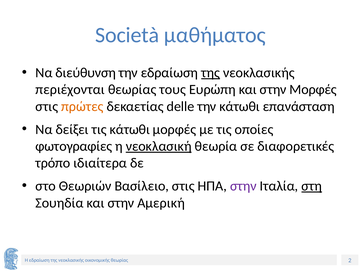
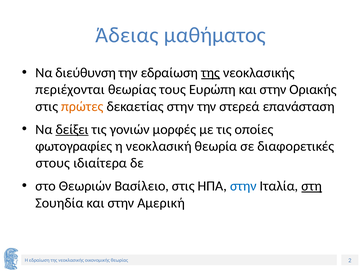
Società: Società -> Άδειας
στην Μορφές: Μορφές -> Οριακής
δεκαετίας delle: delle -> στην
την κάτωθι: κάτωθι -> στερεά
δείξει underline: none -> present
τις κάτωθι: κάτωθι -> γονιών
νεοκλασική underline: present -> none
τρόπο: τρόπο -> στους
στην at (243, 186) colour: purple -> blue
